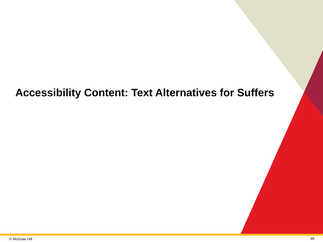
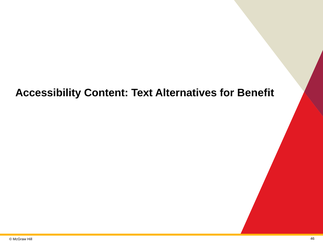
Suffers: Suffers -> Benefit
